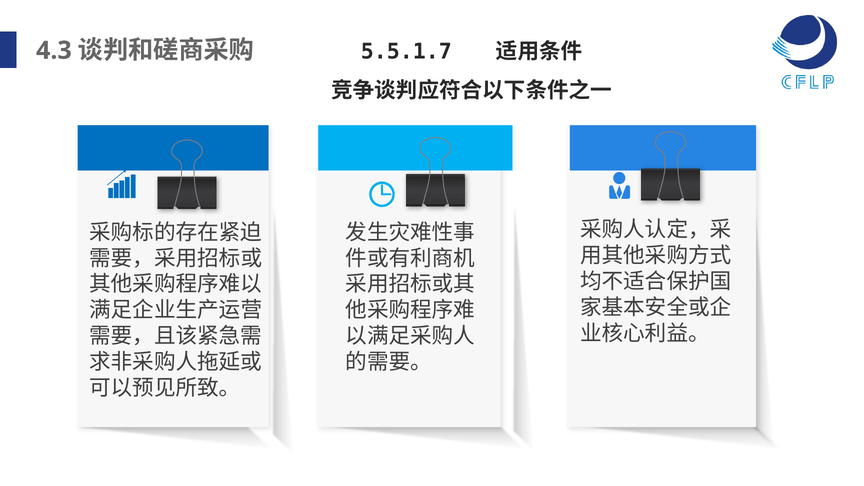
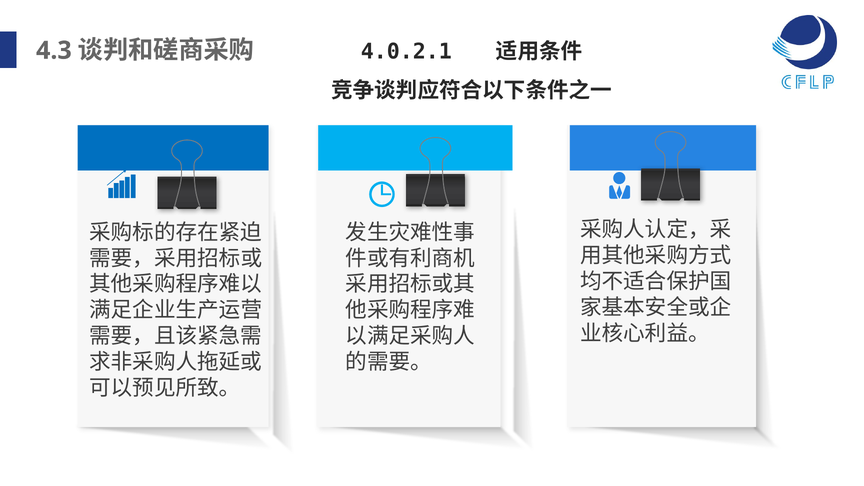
5.5.1.7: 5.5.1.7 -> 4.0.2.1
